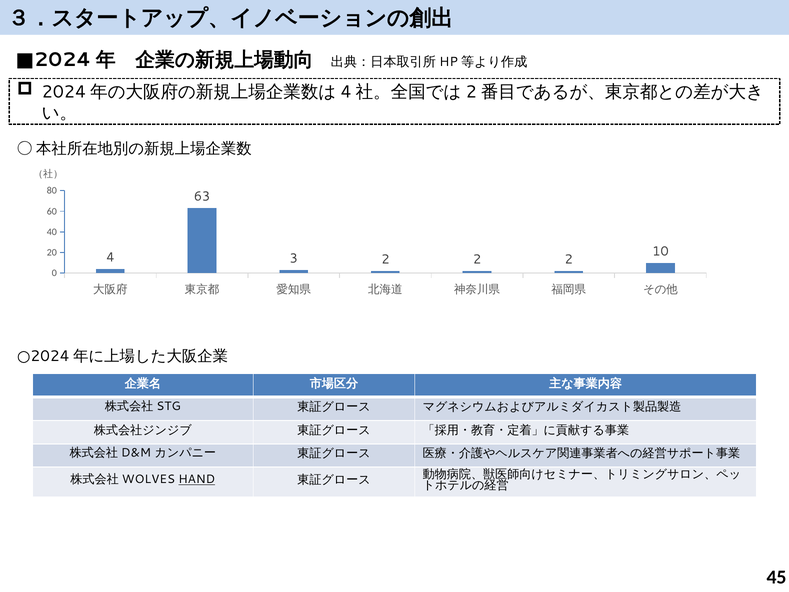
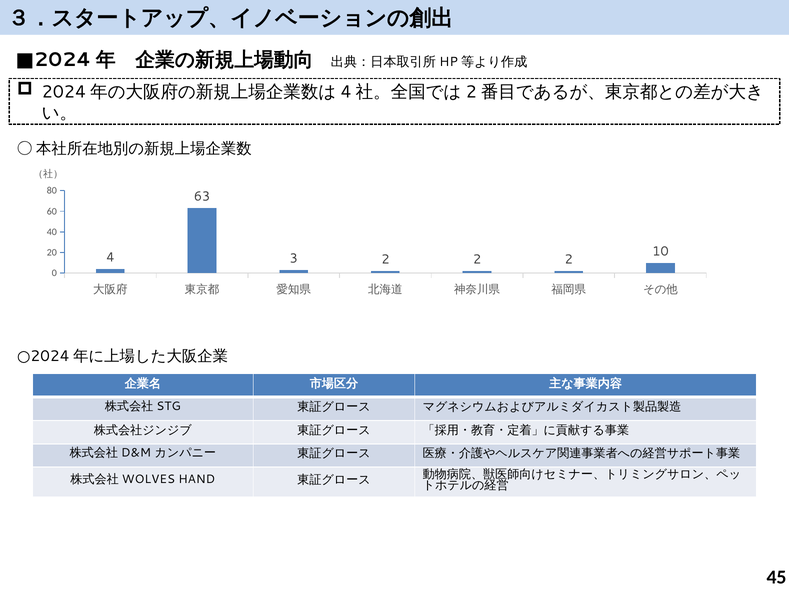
HAND underline: present -> none
